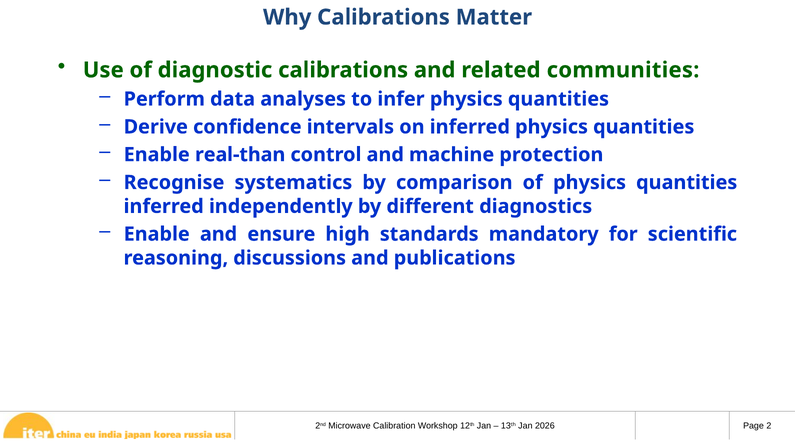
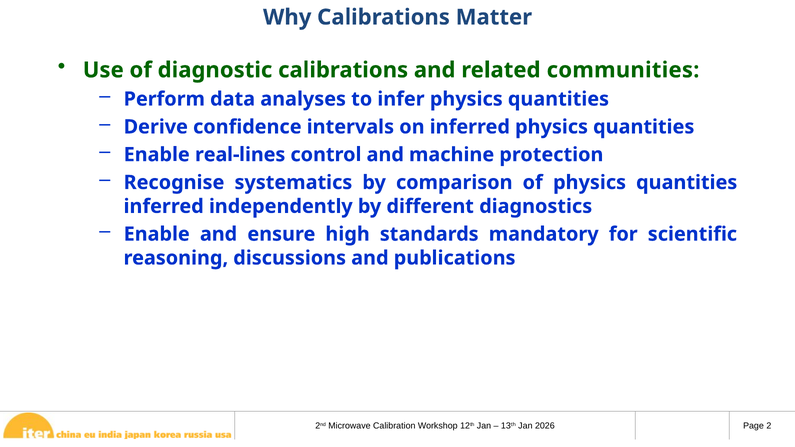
real-than: real-than -> real-lines
